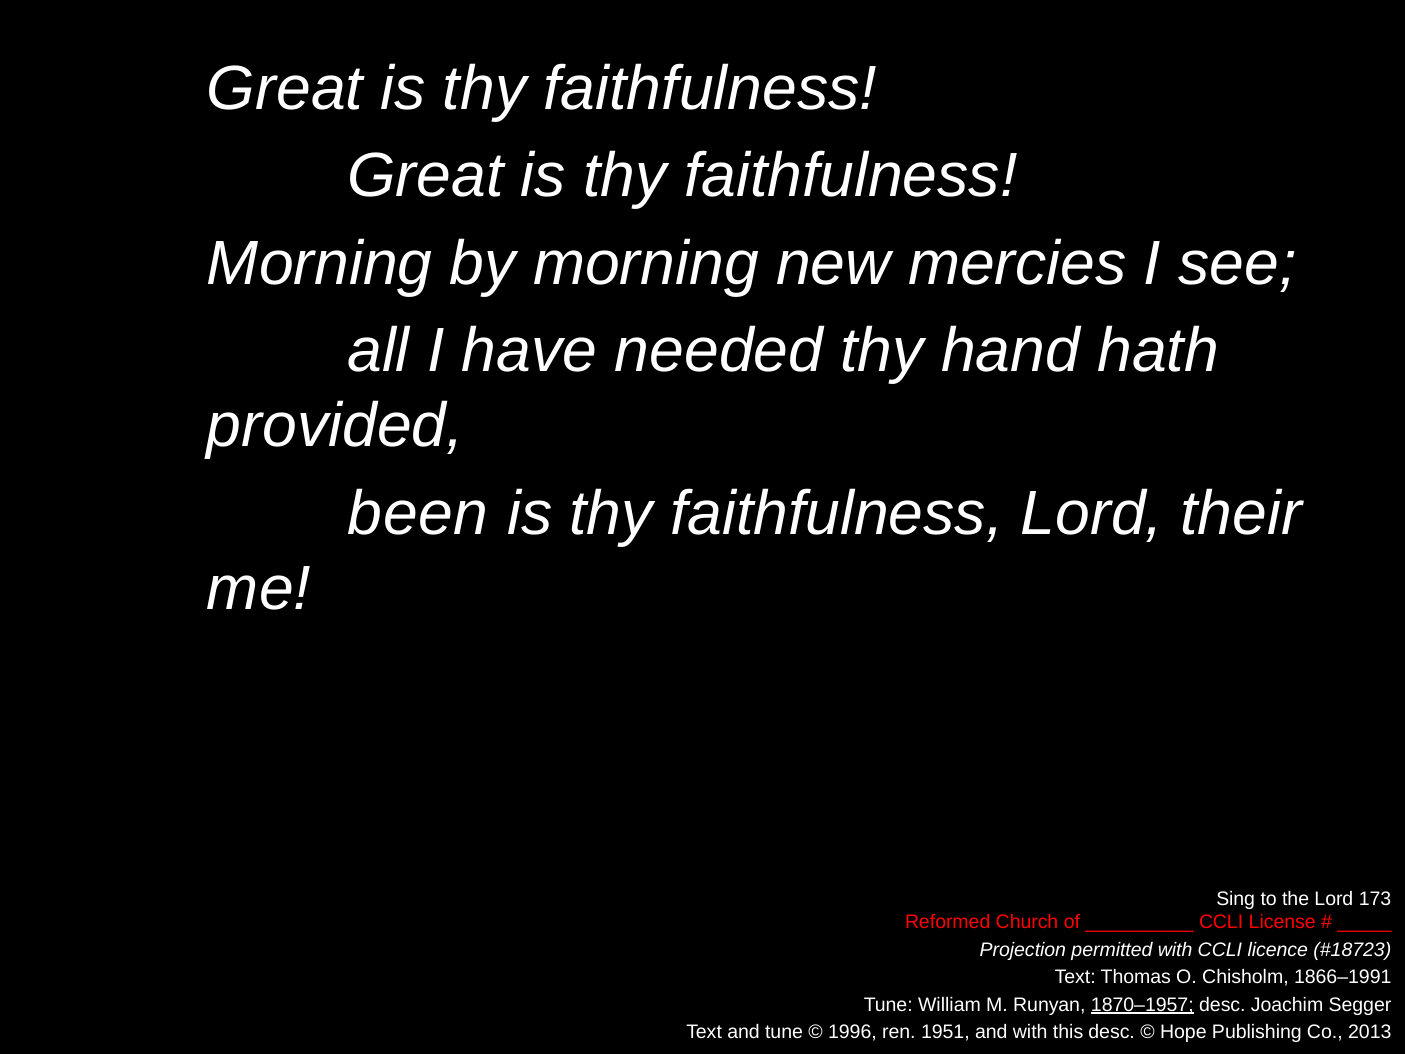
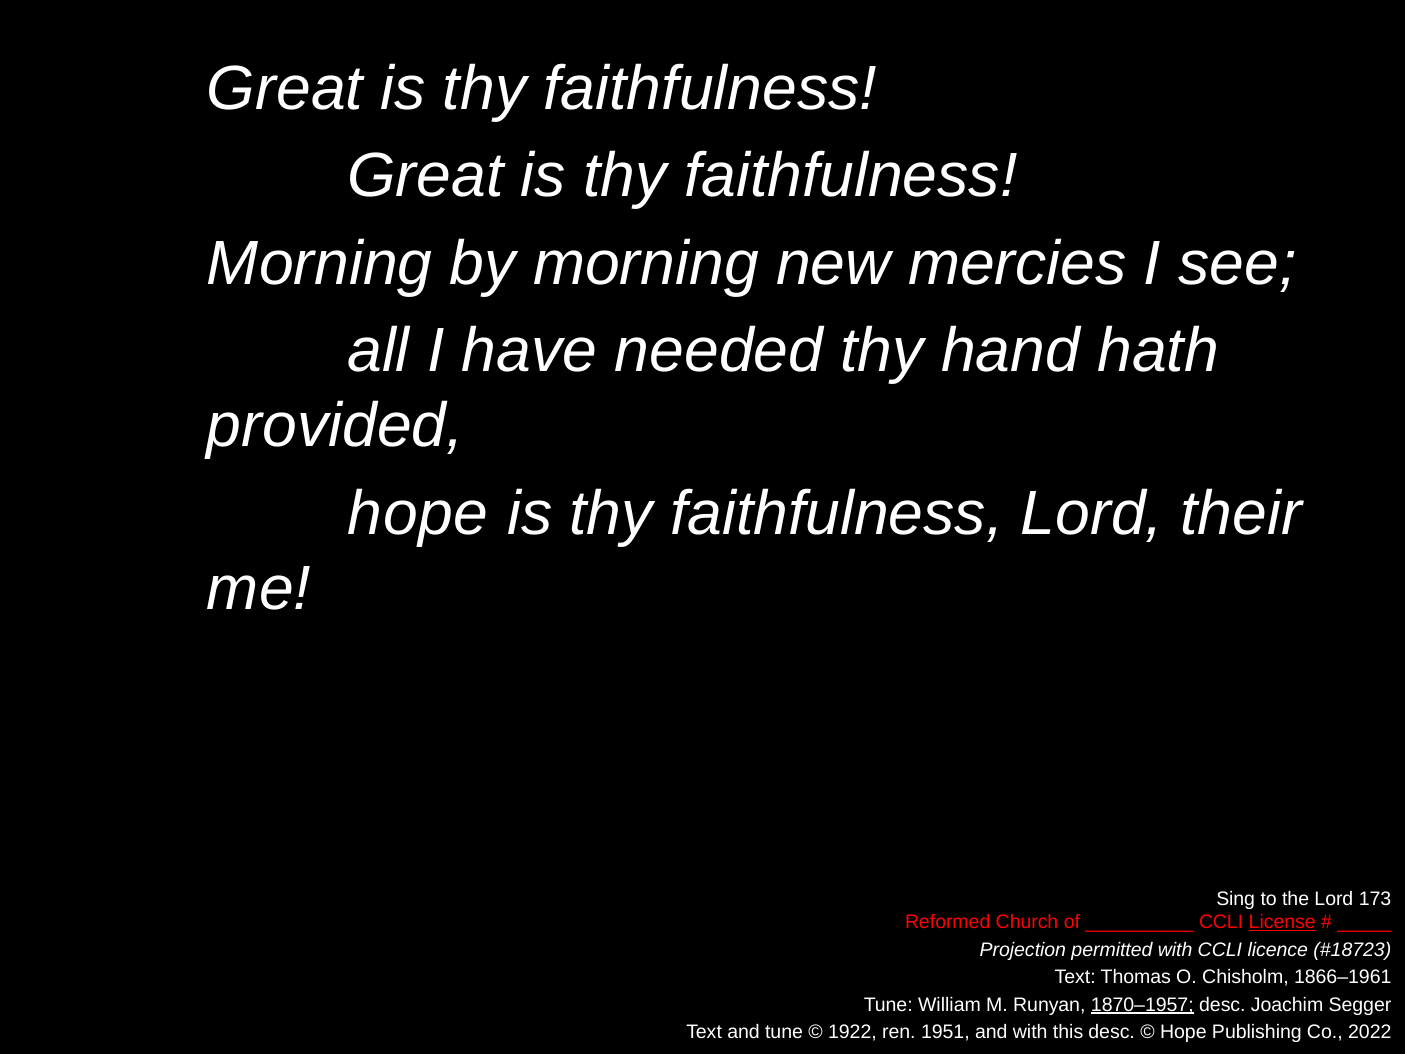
been at (418, 514): been -> hope
License underline: none -> present
1866–1991: 1866–1991 -> 1866–1961
1996: 1996 -> 1922
2013: 2013 -> 2022
